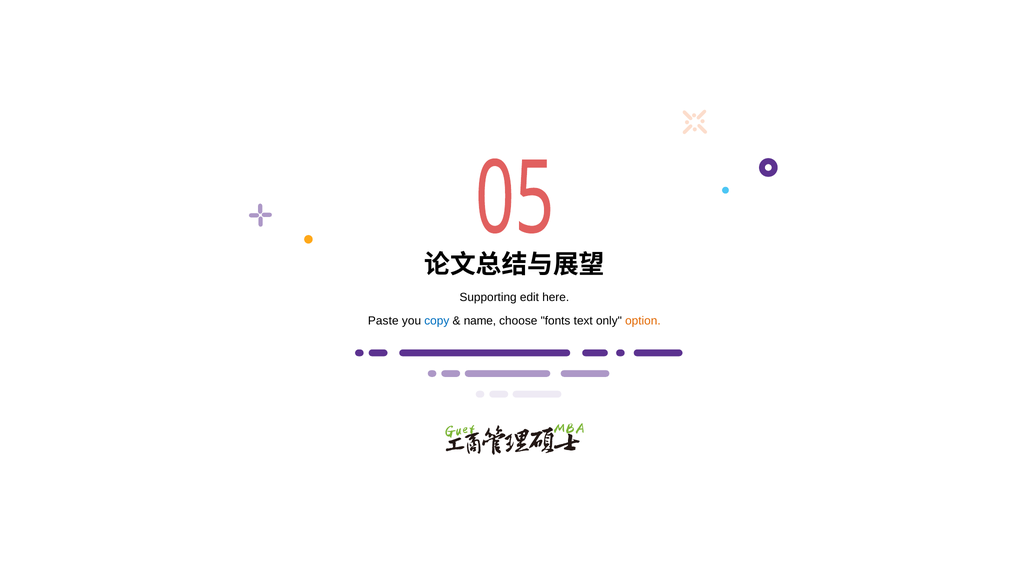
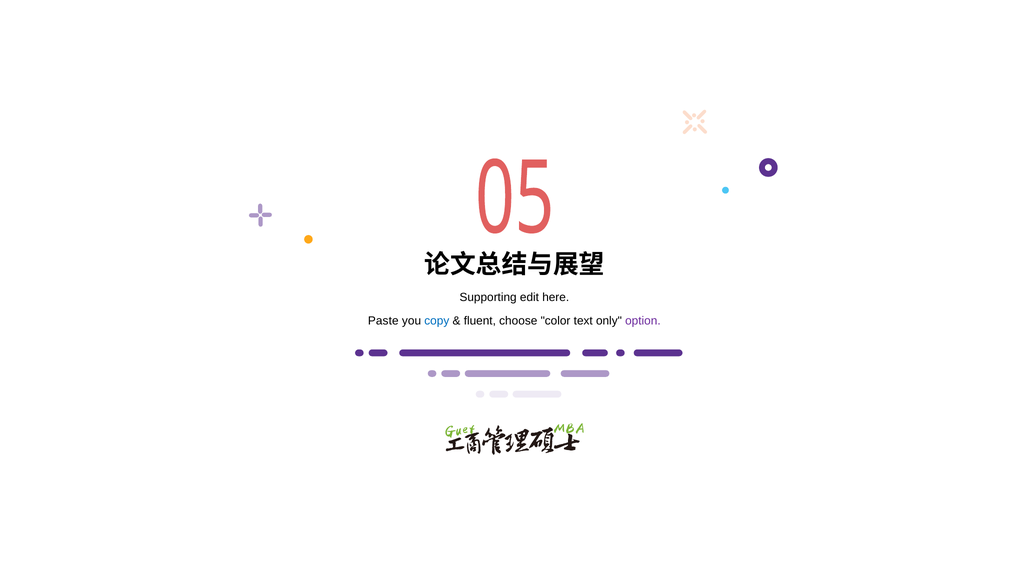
name: name -> fluent
fonts: fonts -> color
option colour: orange -> purple
